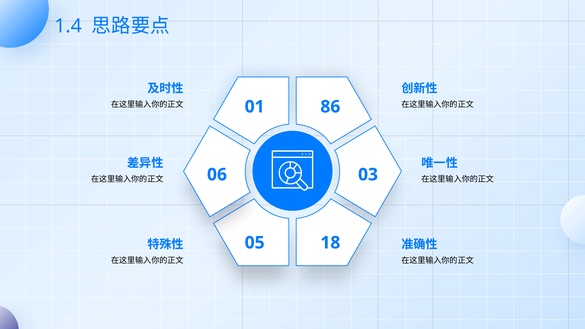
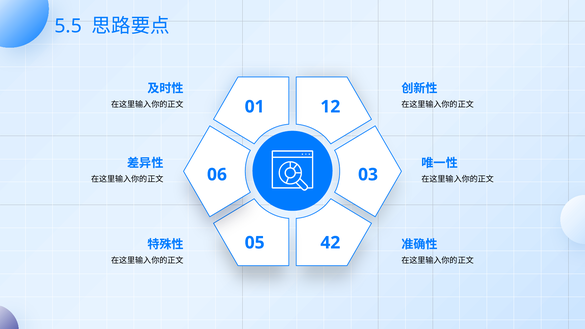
1.4: 1.4 -> 5.5
86: 86 -> 12
18: 18 -> 42
